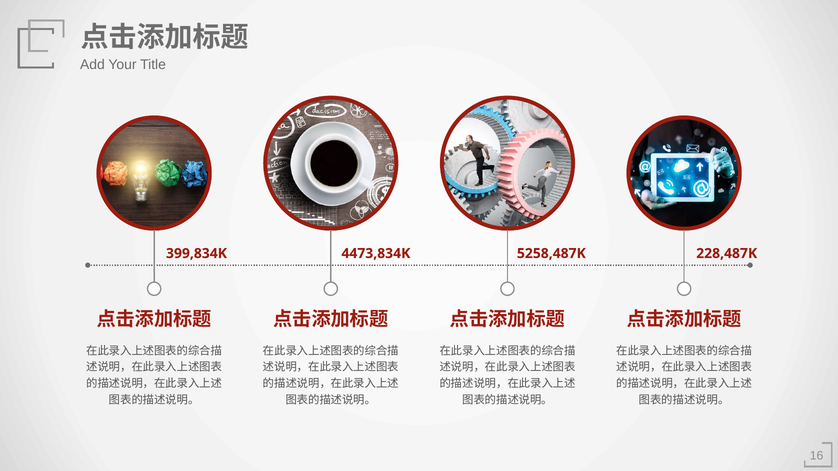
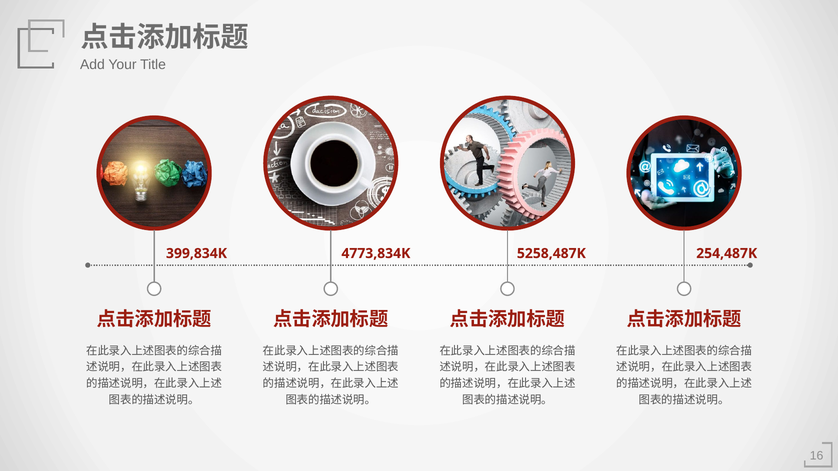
4473,834K: 4473,834K -> 4773,834K
228,487K: 228,487K -> 254,487K
